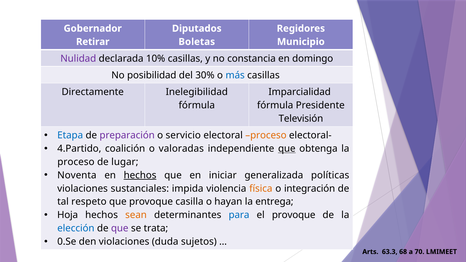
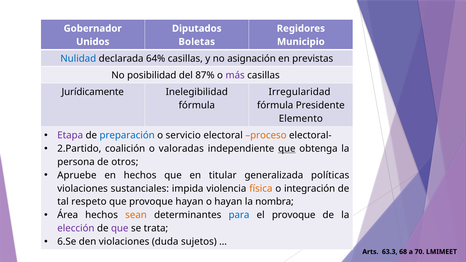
Retirar: Retirar -> Unidos
Nulidad colour: purple -> blue
10%: 10% -> 64%
constancia: constancia -> asignación
domingo: domingo -> previstas
30%: 30% -> 87%
más colour: blue -> purple
Directamente: Directamente -> Jurídicamente
Imparcialidad: Imparcialidad -> Irregularidad
Televisión: Televisión -> Elemento
Etapa colour: blue -> purple
preparación colour: purple -> blue
4.Partido: 4.Partido -> 2.Partido
proceso at (76, 162): proceso -> persona
lugar: lugar -> otros
Noventa: Noventa -> Apruebe
hechos at (140, 175) underline: present -> none
iniciar: iniciar -> titular
provoque casilla: casilla -> hayan
entrega: entrega -> nombra
Hoja: Hoja -> Área
elección colour: blue -> purple
0.Se: 0.Se -> 6.Se
